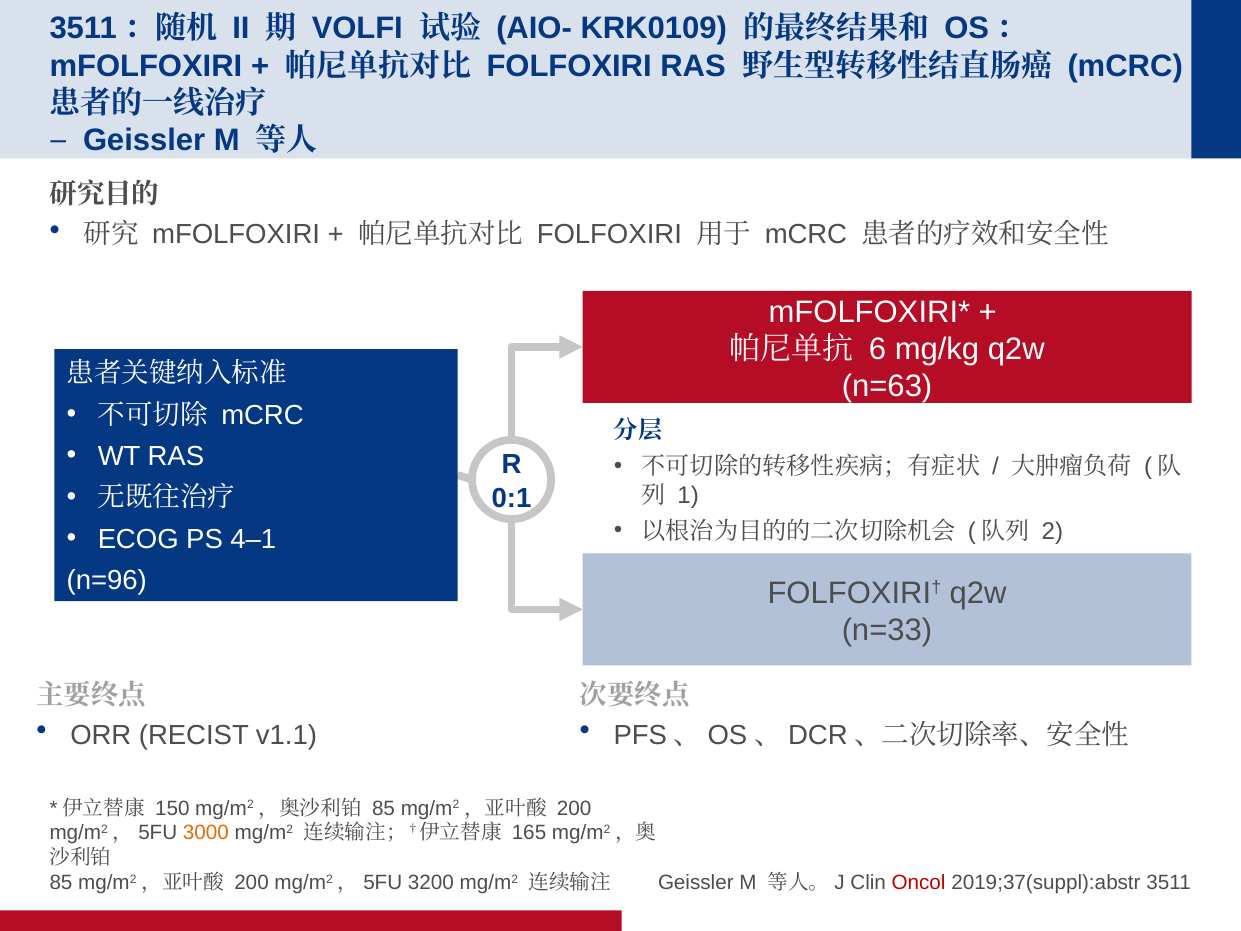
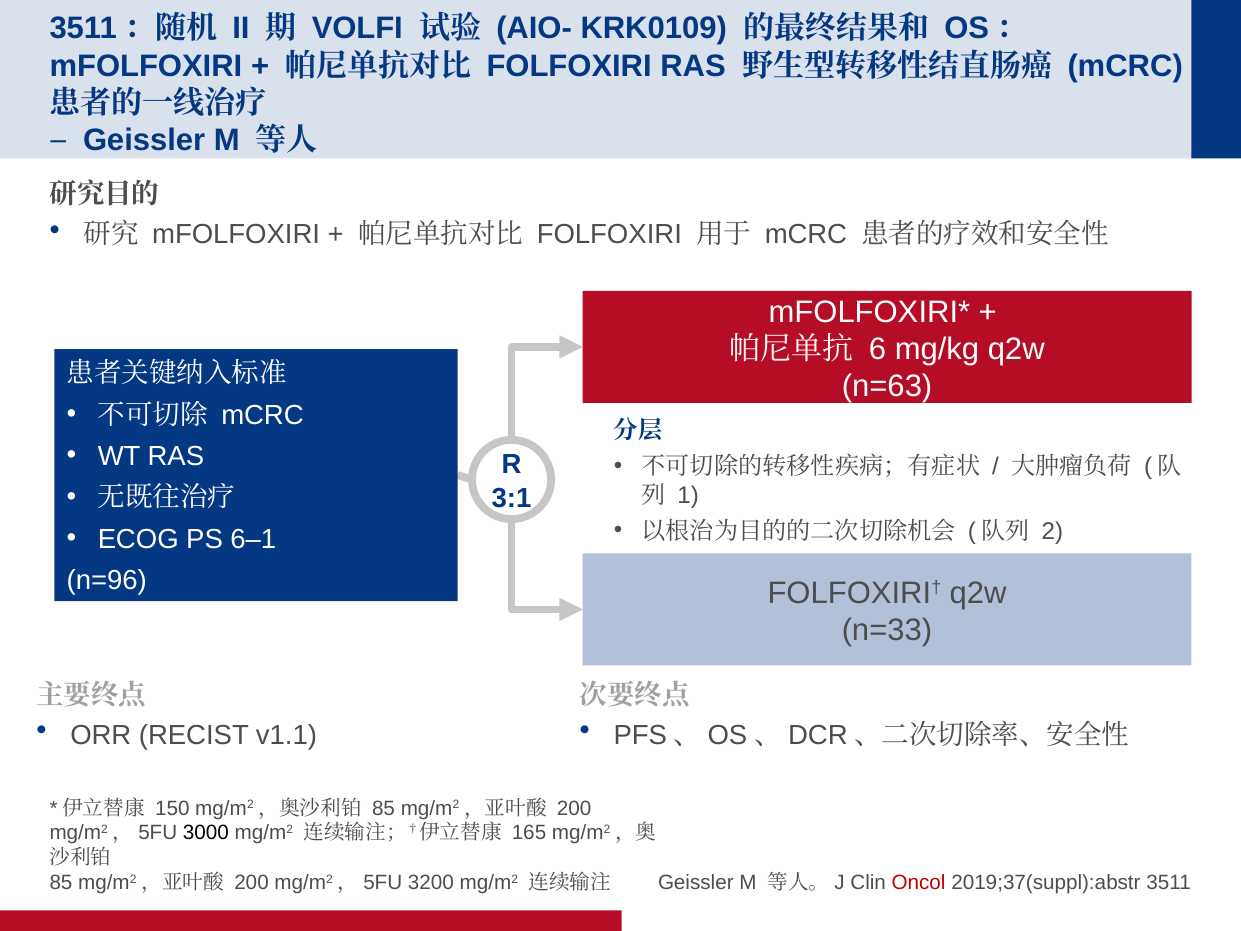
0:1: 0:1 -> 3:1
4–1: 4–1 -> 6–1
3000 colour: orange -> black
